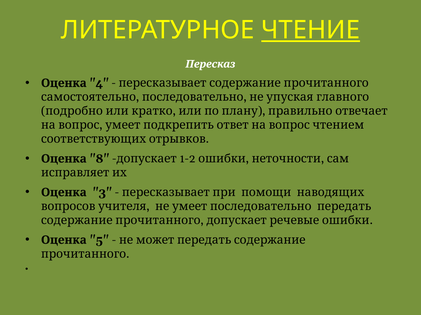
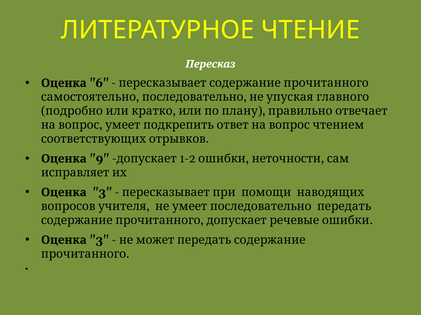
ЧТЕНИЕ underline: present -> none
4: 4 -> 6
8: 8 -> 9
5 at (99, 241): 5 -> 3
